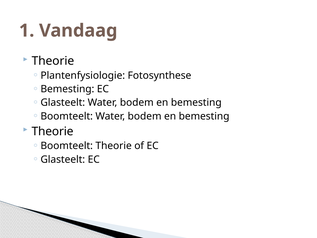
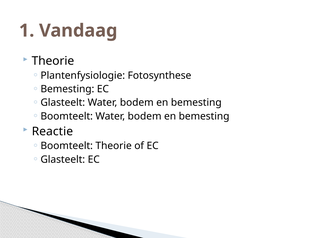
Theorie at (53, 131): Theorie -> Reactie
